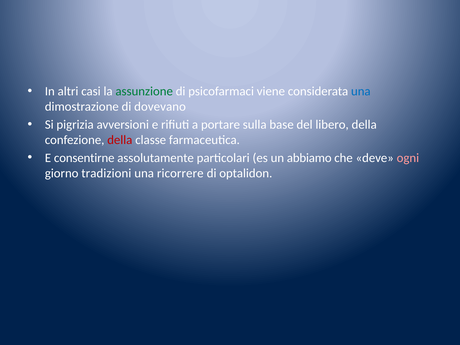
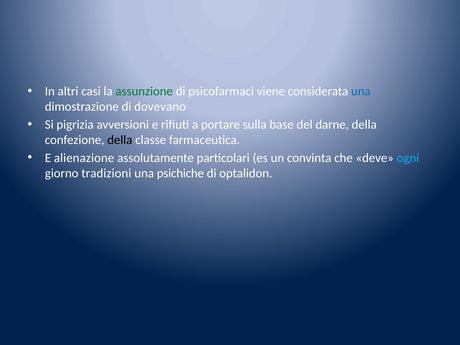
libero: libero -> darne
della at (120, 140) colour: red -> black
consentirne: consentirne -> alienazione
abbiamo: abbiamo -> convinta
ogni colour: pink -> light blue
ricorrere: ricorrere -> psichiche
